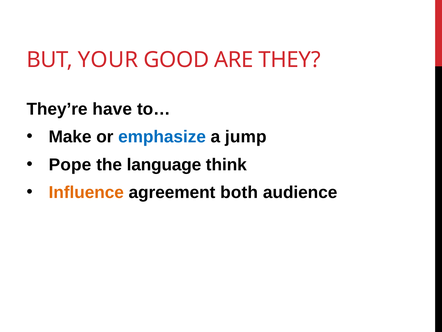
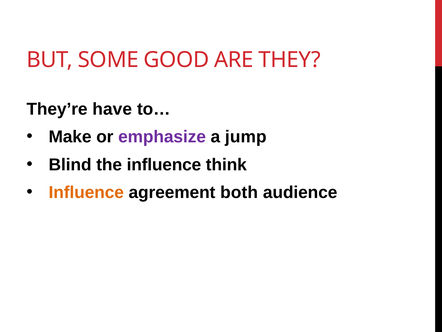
YOUR: YOUR -> SOME
emphasize colour: blue -> purple
Pope: Pope -> Blind
the language: language -> influence
